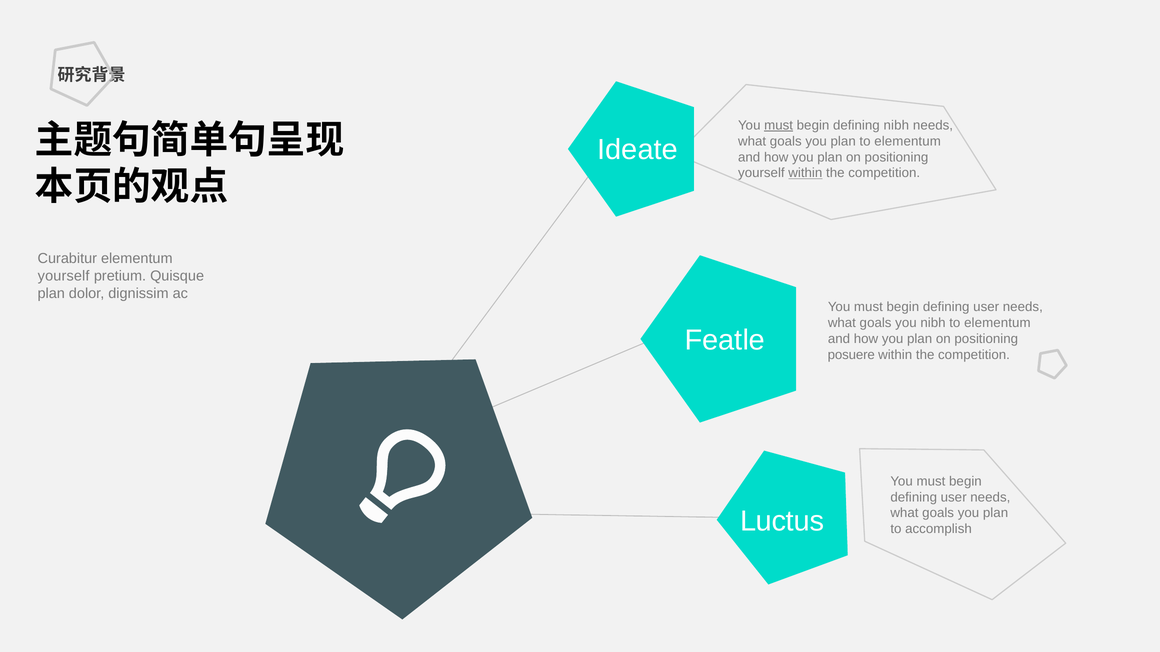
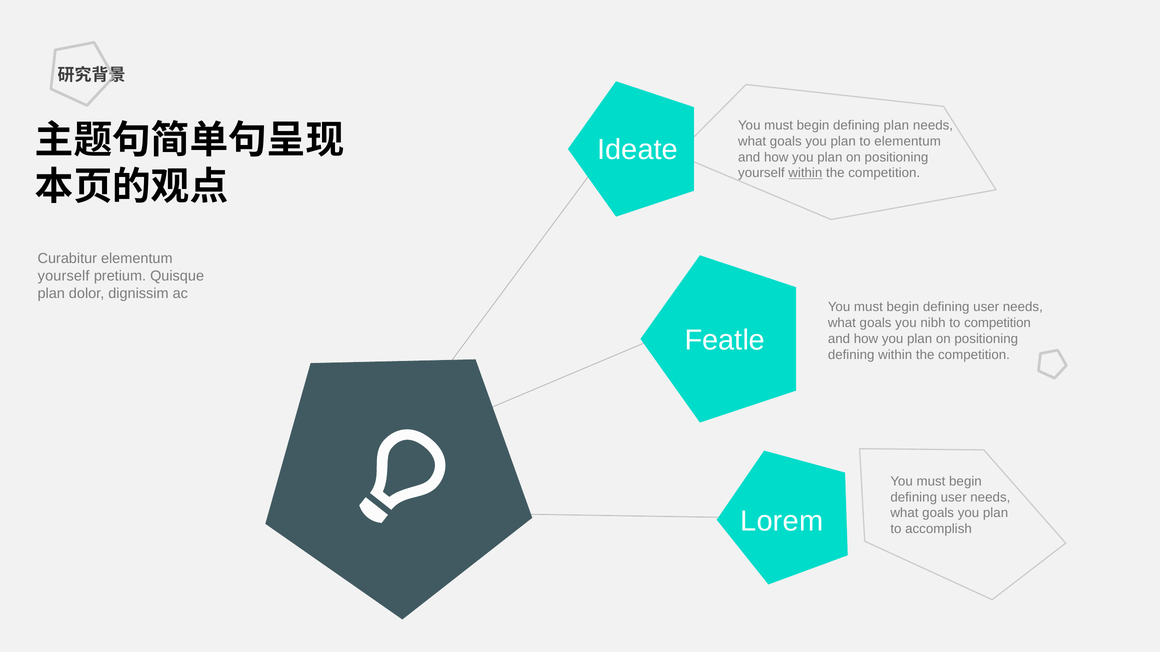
must at (779, 125) underline: present -> none
defining nibh: nibh -> plan
elementum at (997, 323): elementum -> competition
posuere at (851, 355): posuere -> defining
Luctus: Luctus -> Lorem
